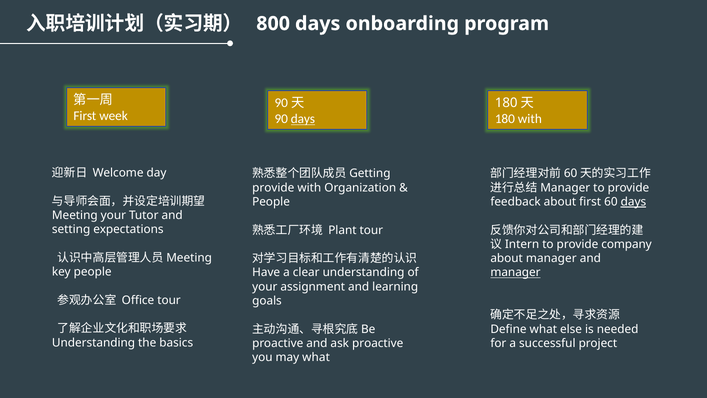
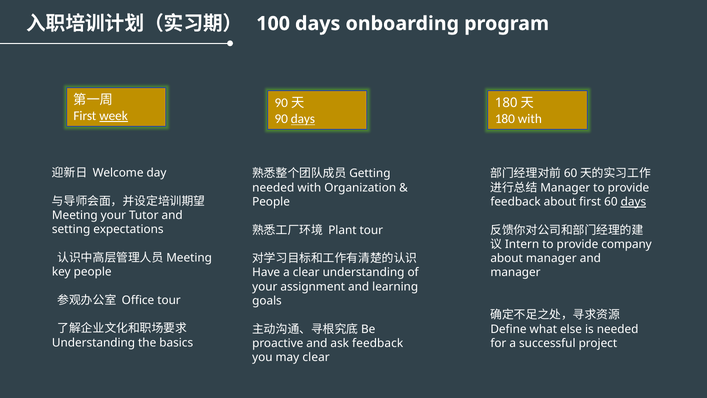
800: 800 -> 100
week underline: none -> present
provide at (273, 188): provide -> needed
manager at (515, 272) underline: present -> none
ask proactive: proactive -> feedback
may what: what -> clear
